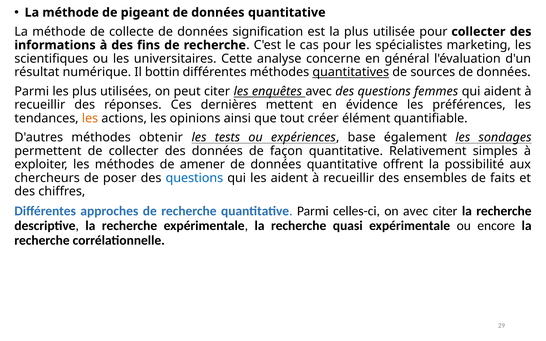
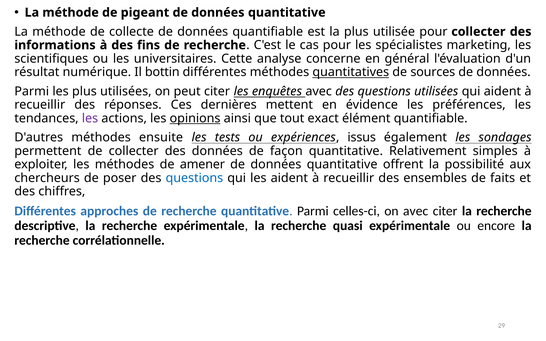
données signification: signification -> quantifiable
questions femmes: femmes -> utilisées
les at (90, 118) colour: orange -> purple
opinions underline: none -> present
créer: créer -> exact
obtenir: obtenir -> ensuite
base: base -> issus
